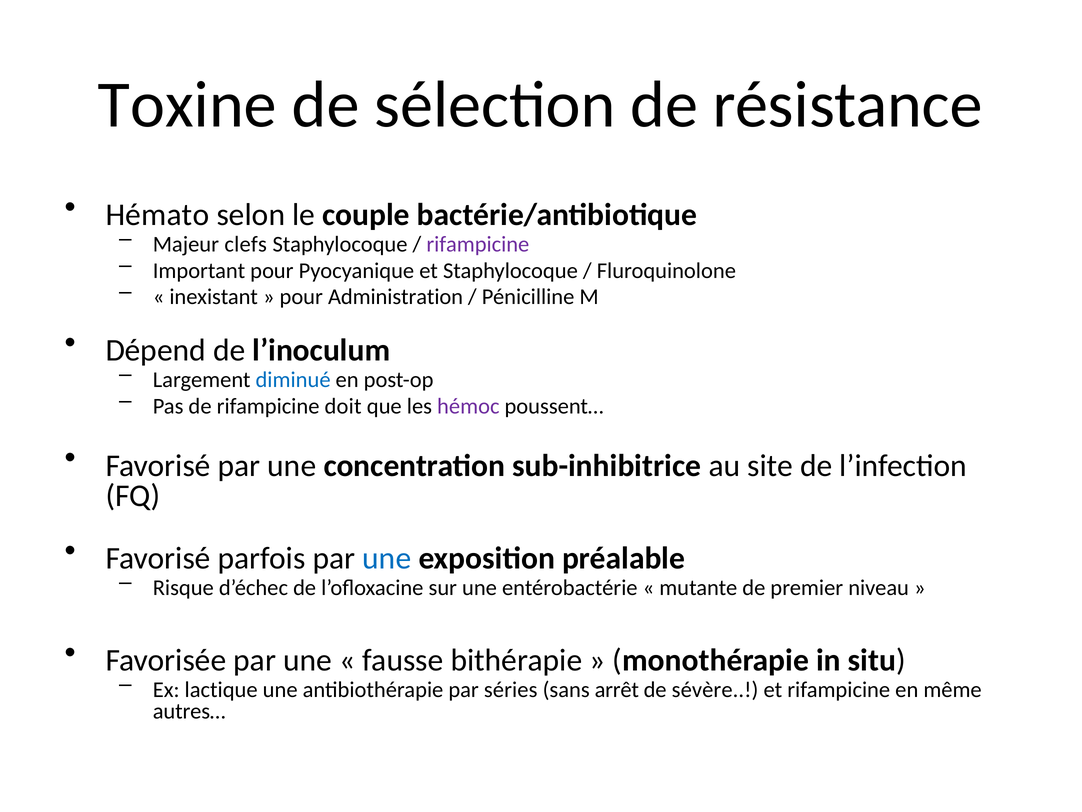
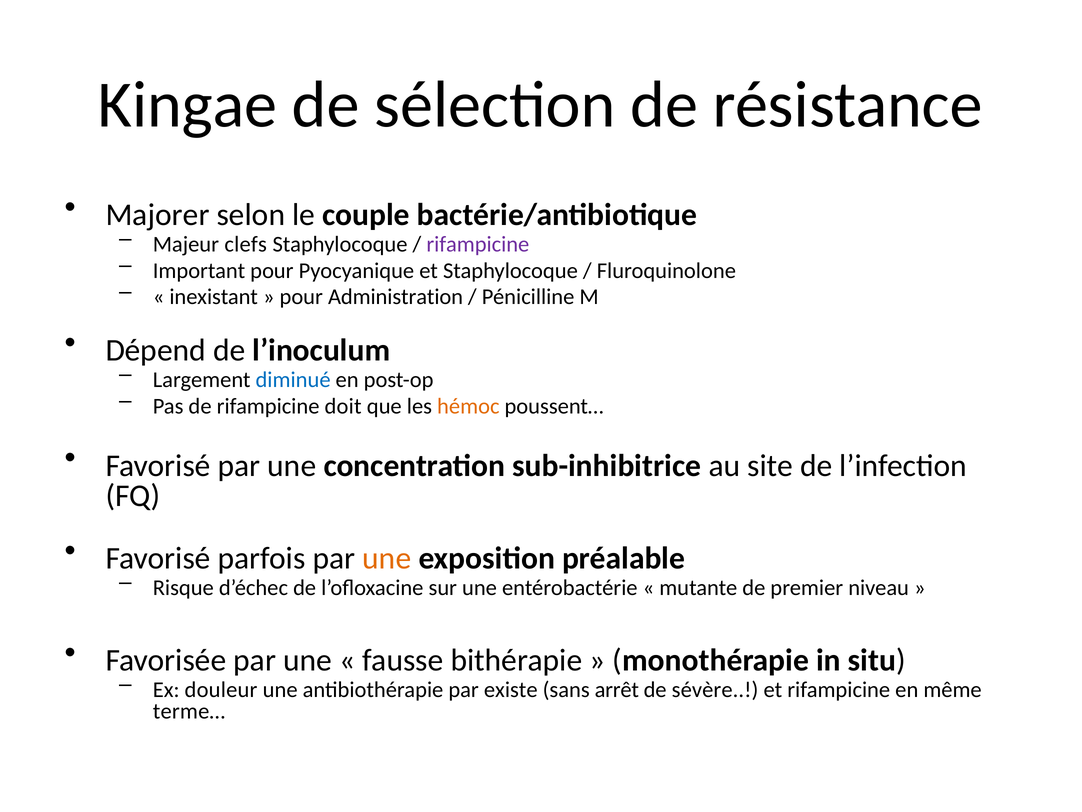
Toxine: Toxine -> Kingae
Hémato: Hémato -> Majorer
hémoc colour: purple -> orange
une at (387, 558) colour: blue -> orange
lactique: lactique -> douleur
séries: séries -> existe
autres…: autres… -> terme…
